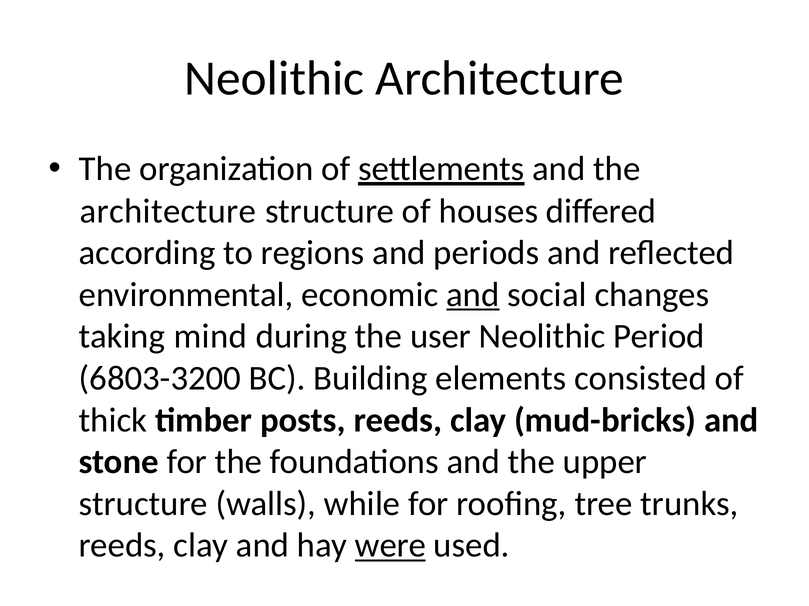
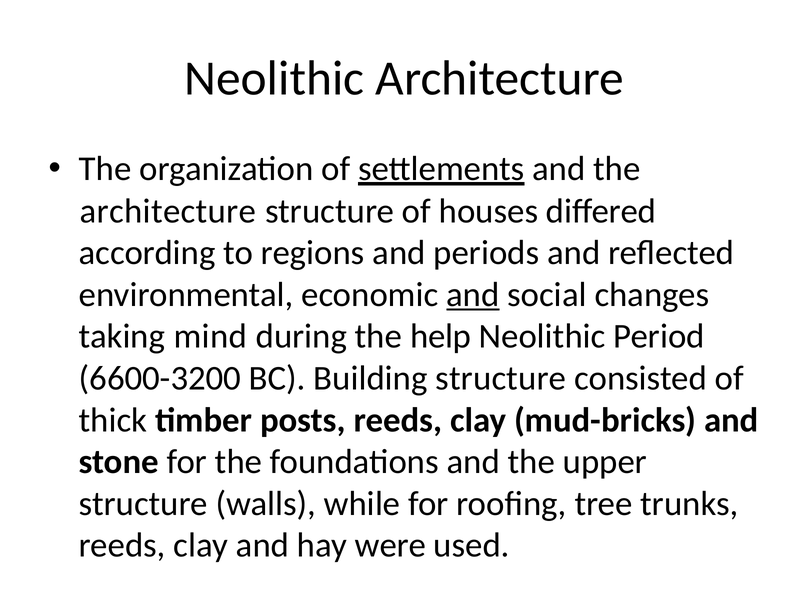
user: user -> help
6803-3200: 6803-3200 -> 6600-3200
Building elements: elements -> structure
were underline: present -> none
